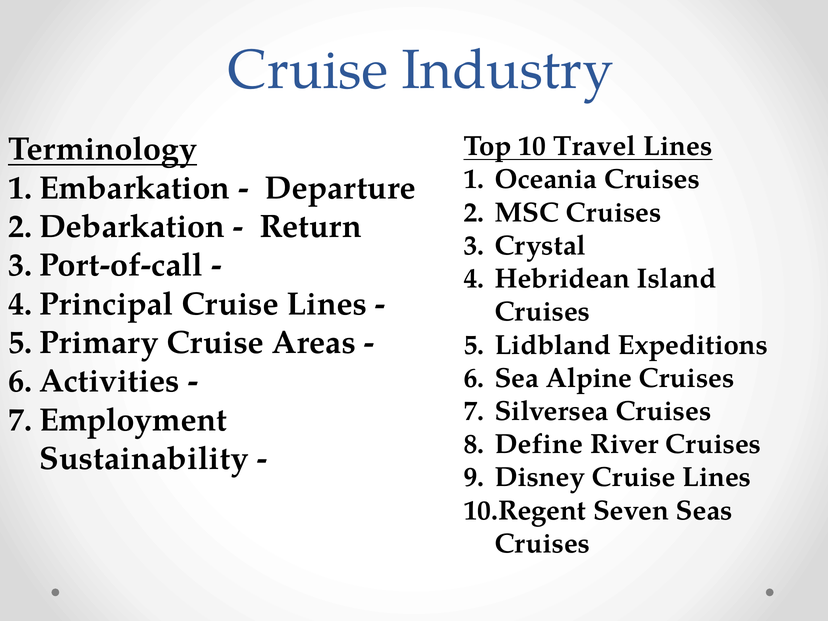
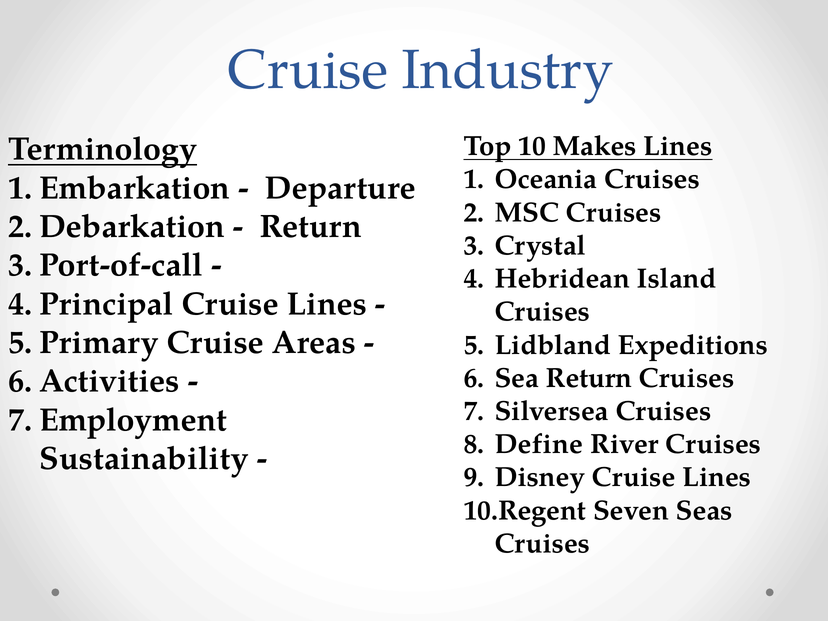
Travel: Travel -> Makes
Sea Alpine: Alpine -> Return
